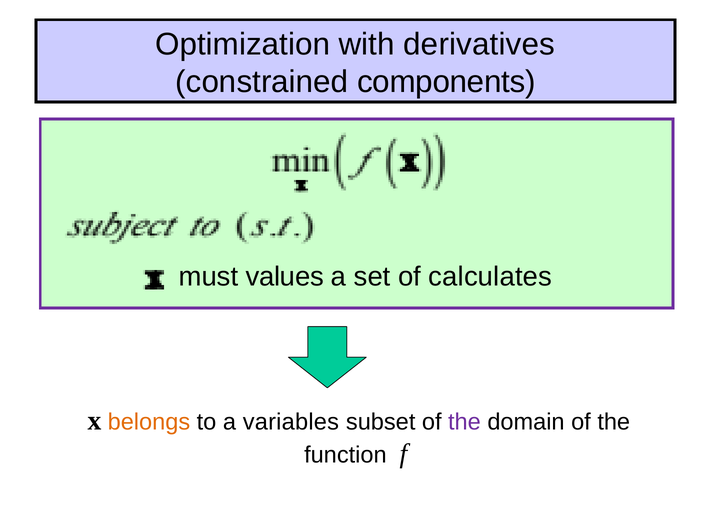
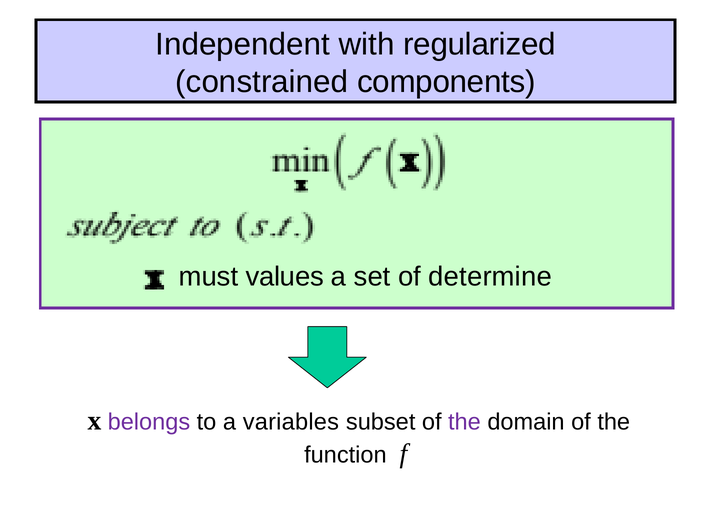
Optimization: Optimization -> Independent
derivatives: derivatives -> regularized
calculates: calculates -> determine
belongs colour: orange -> purple
